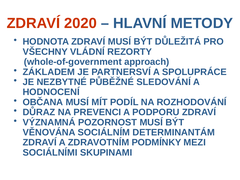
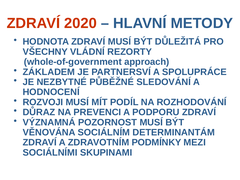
OBČANA: OBČANA -> ROZVOJI
